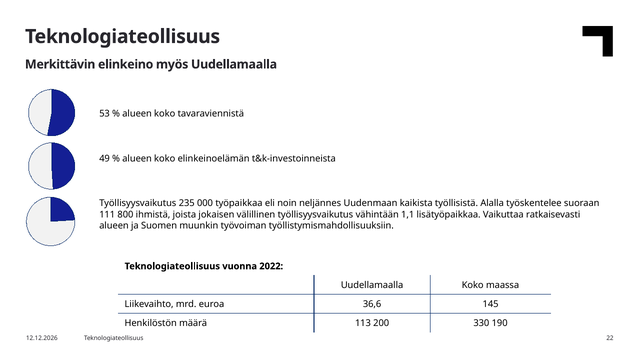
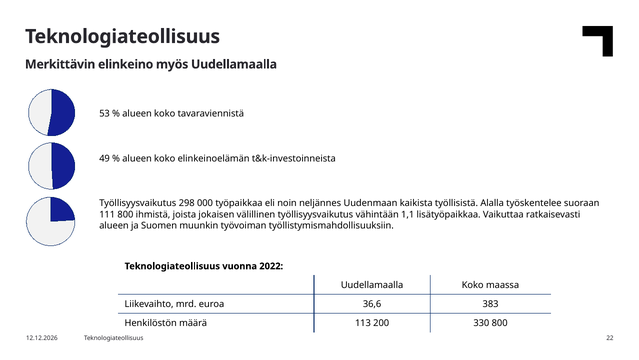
235: 235 -> 298
145: 145 -> 383
330 190: 190 -> 800
